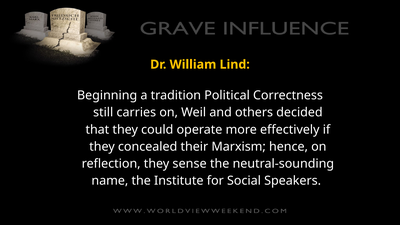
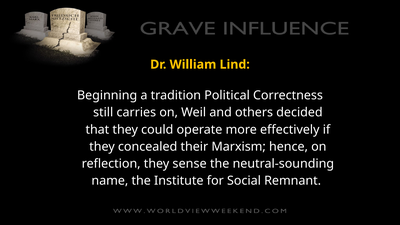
Speakers: Speakers -> Remnant
